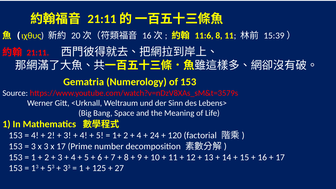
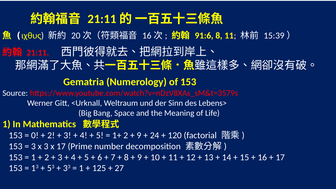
11:6: 11:6 -> 91:6
4 at (35, 136): 4 -> 0
4 at (139, 136): 4 -> 9
